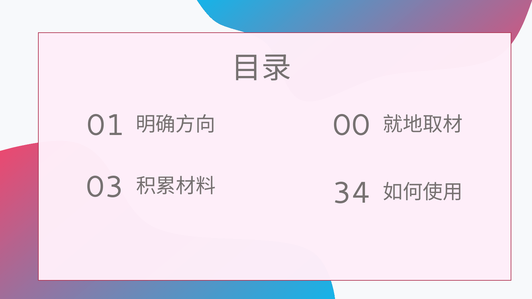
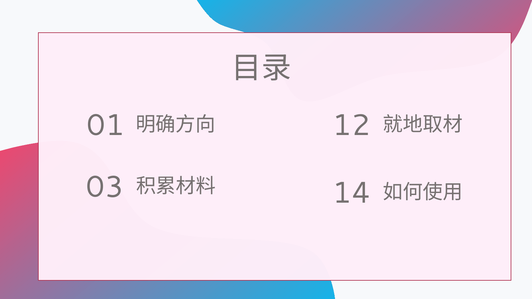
00: 00 -> 12
34: 34 -> 14
